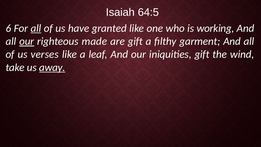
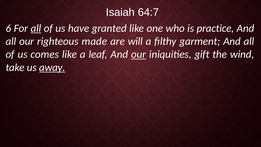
64:5: 64:5 -> 64:7
working: working -> practice
our at (27, 41) underline: present -> none
are gift: gift -> will
verses: verses -> comes
our at (139, 54) underline: none -> present
